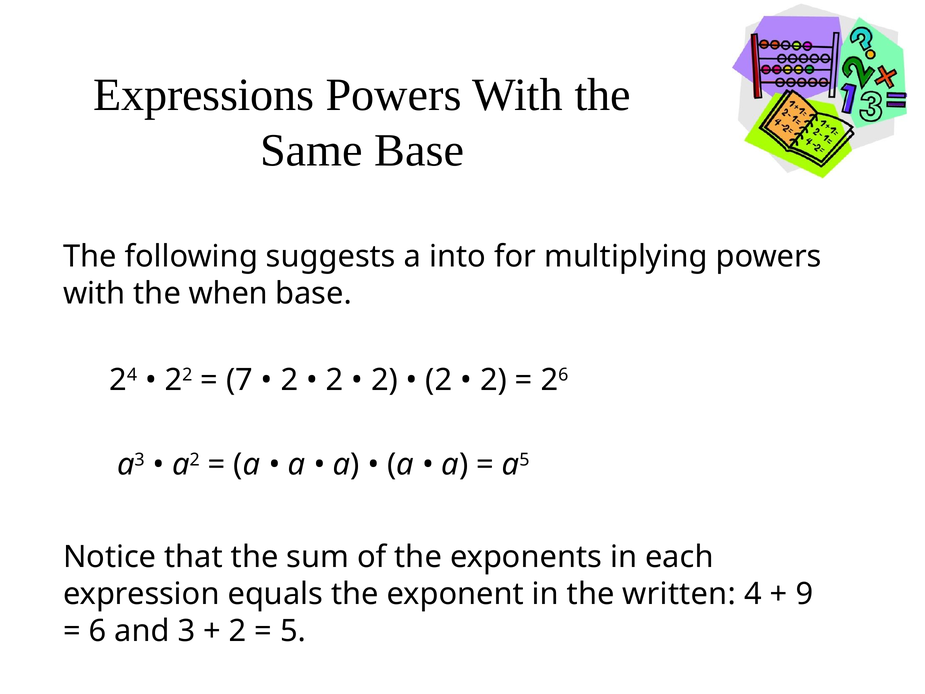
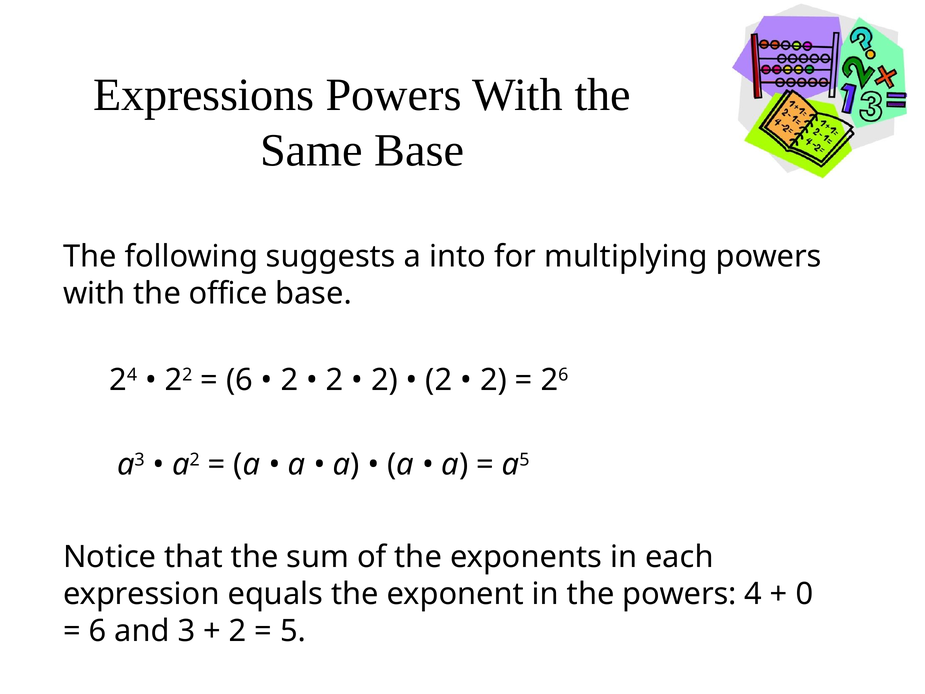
when: when -> office
7 at (239, 380): 7 -> 6
the written: written -> powers
9: 9 -> 0
